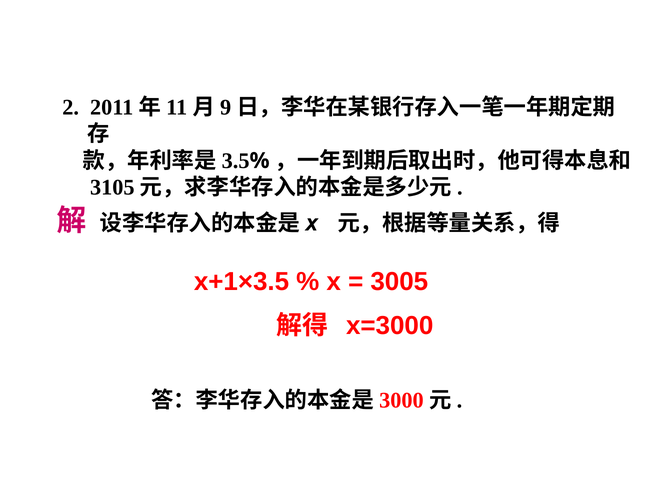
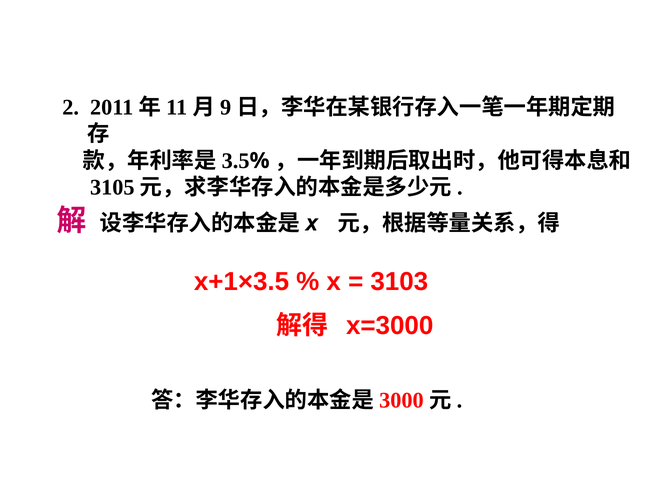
3005: 3005 -> 3103
